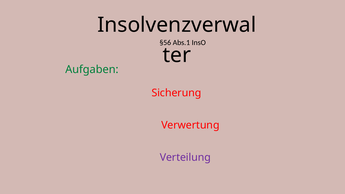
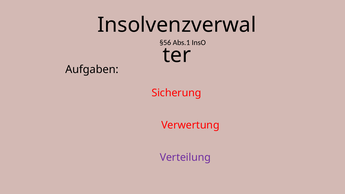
Aufgaben colour: green -> black
